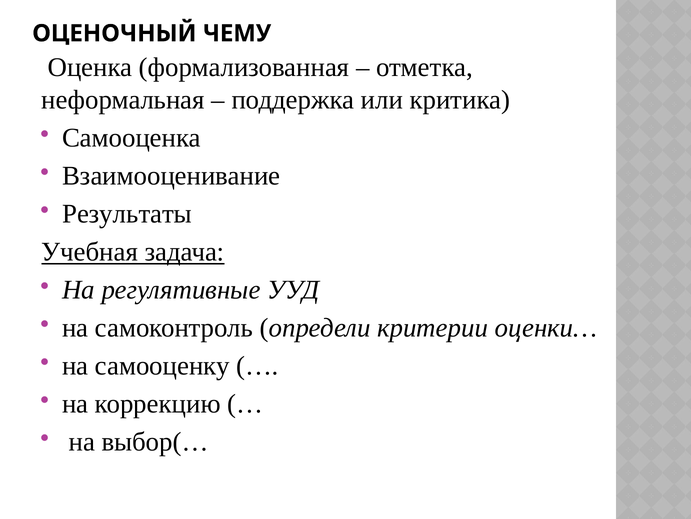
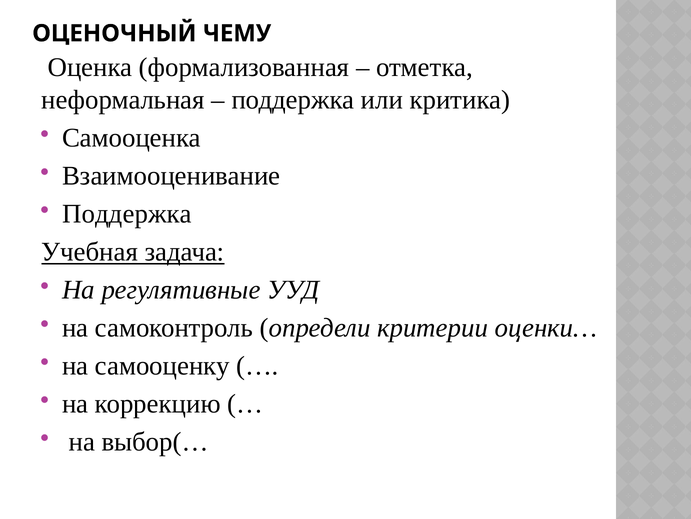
Результаты at (127, 213): Результаты -> Поддержка
